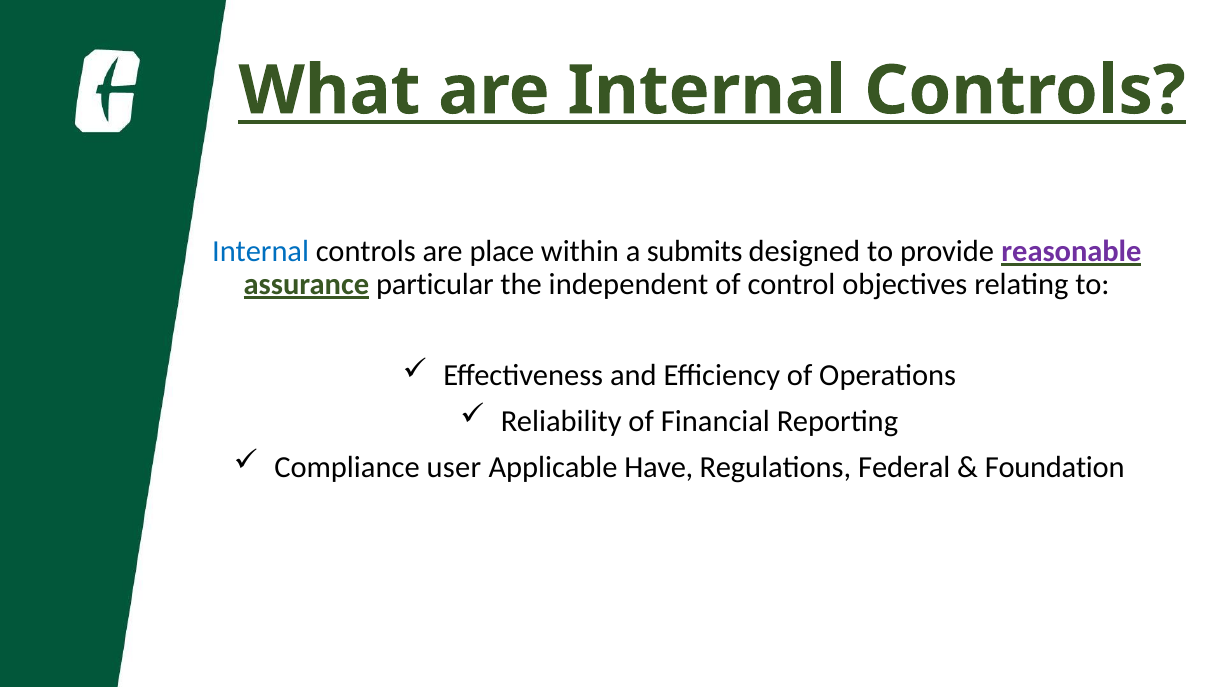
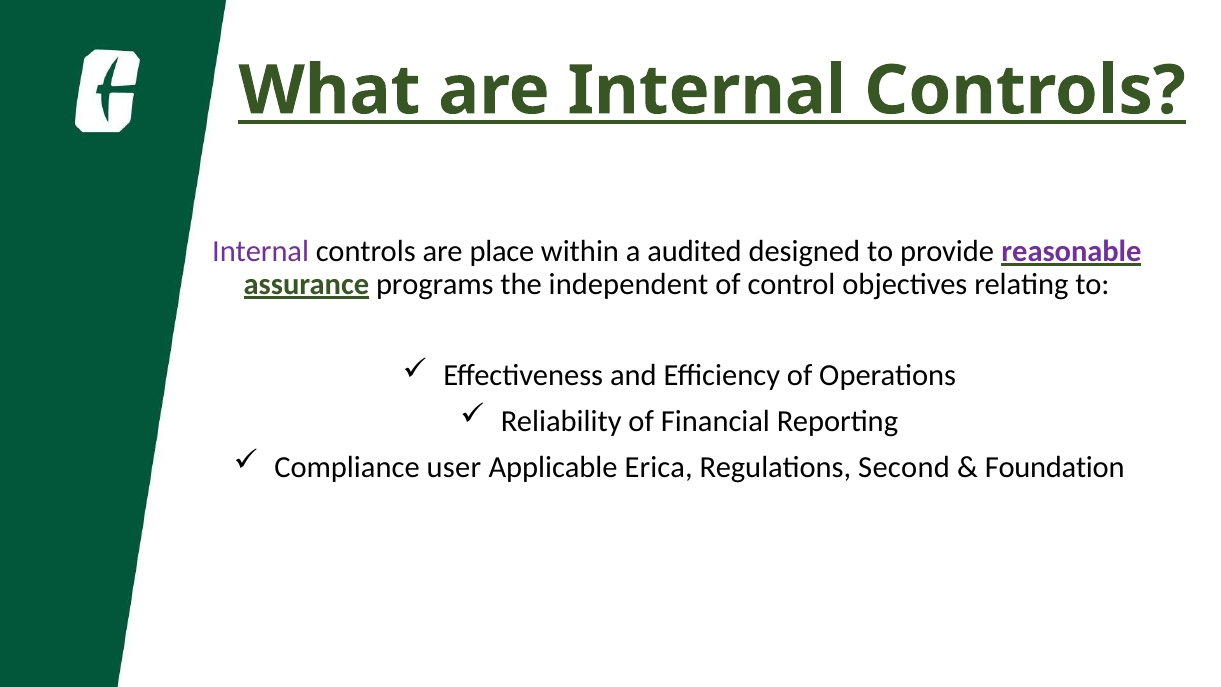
Internal at (261, 251) colour: blue -> purple
submits: submits -> audited
particular: particular -> programs
Have: Have -> Erica
Federal: Federal -> Second
